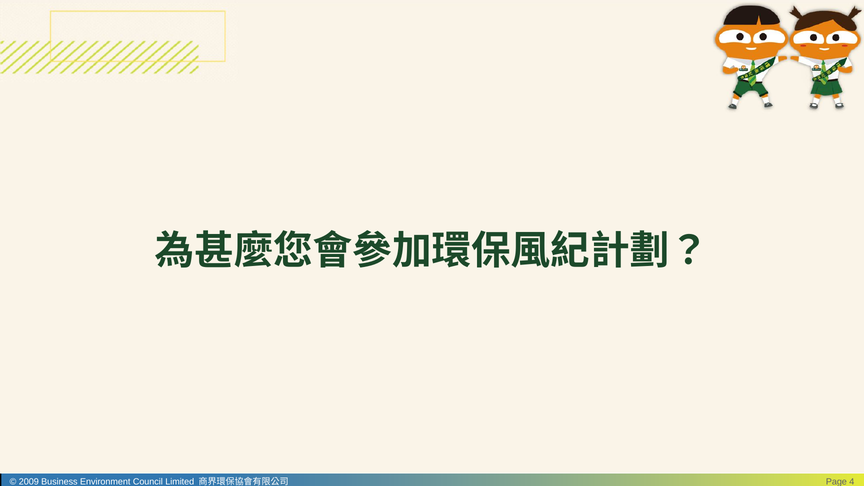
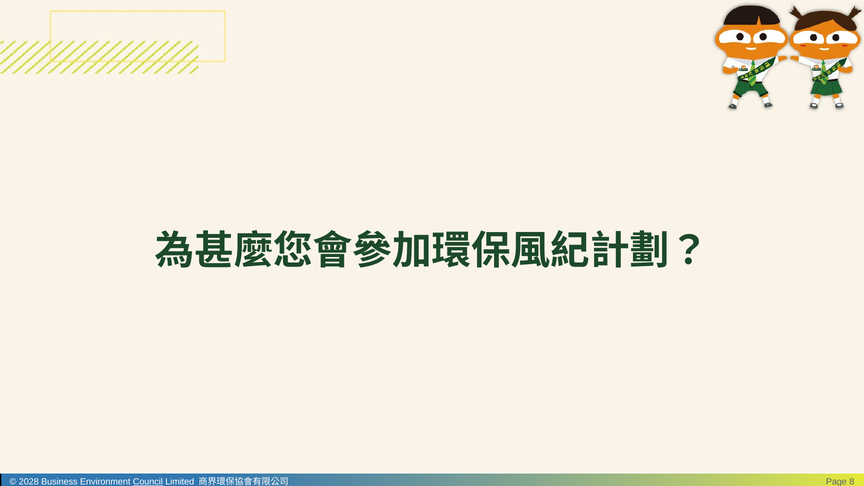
2009: 2009 -> 2028
Council underline: none -> present
4: 4 -> 8
